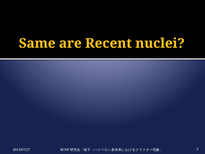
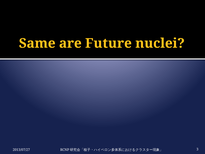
Recent: Recent -> Future
